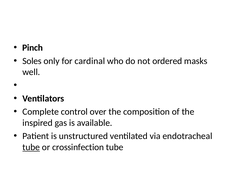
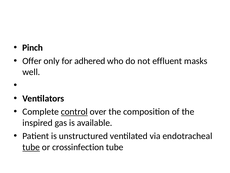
Soles: Soles -> Offer
cardinal: cardinal -> adhered
ordered: ordered -> effluent
control underline: none -> present
